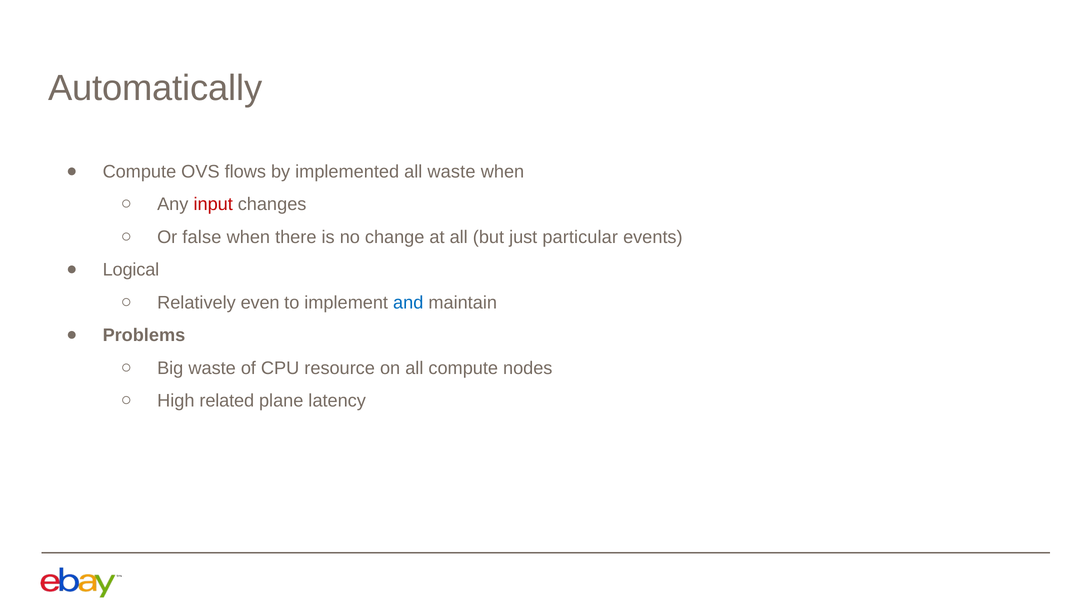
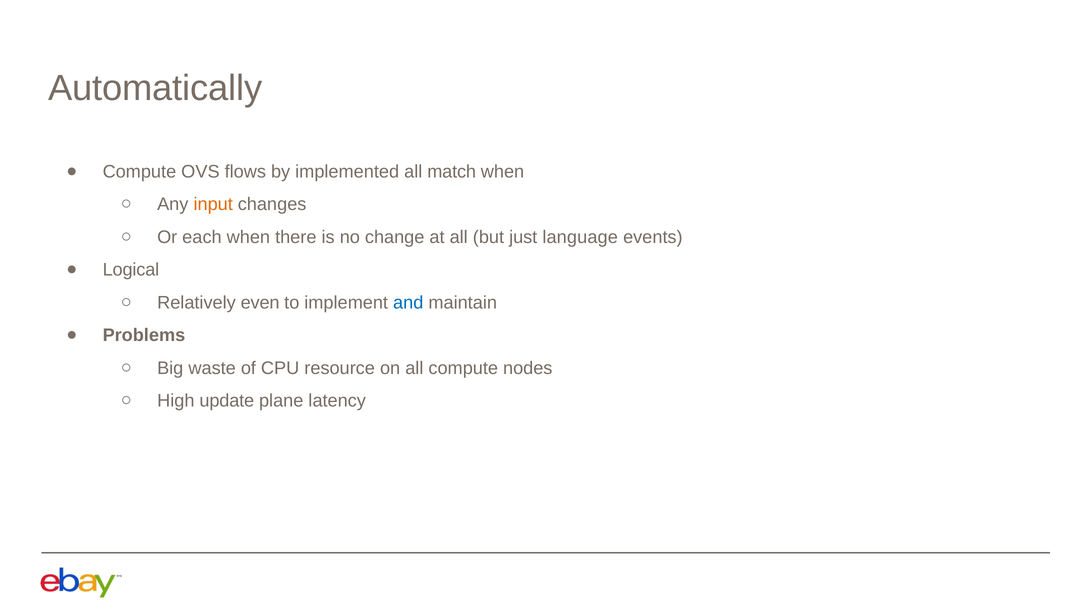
all waste: waste -> match
input colour: red -> orange
false: false -> each
particular: particular -> language
related: related -> update
